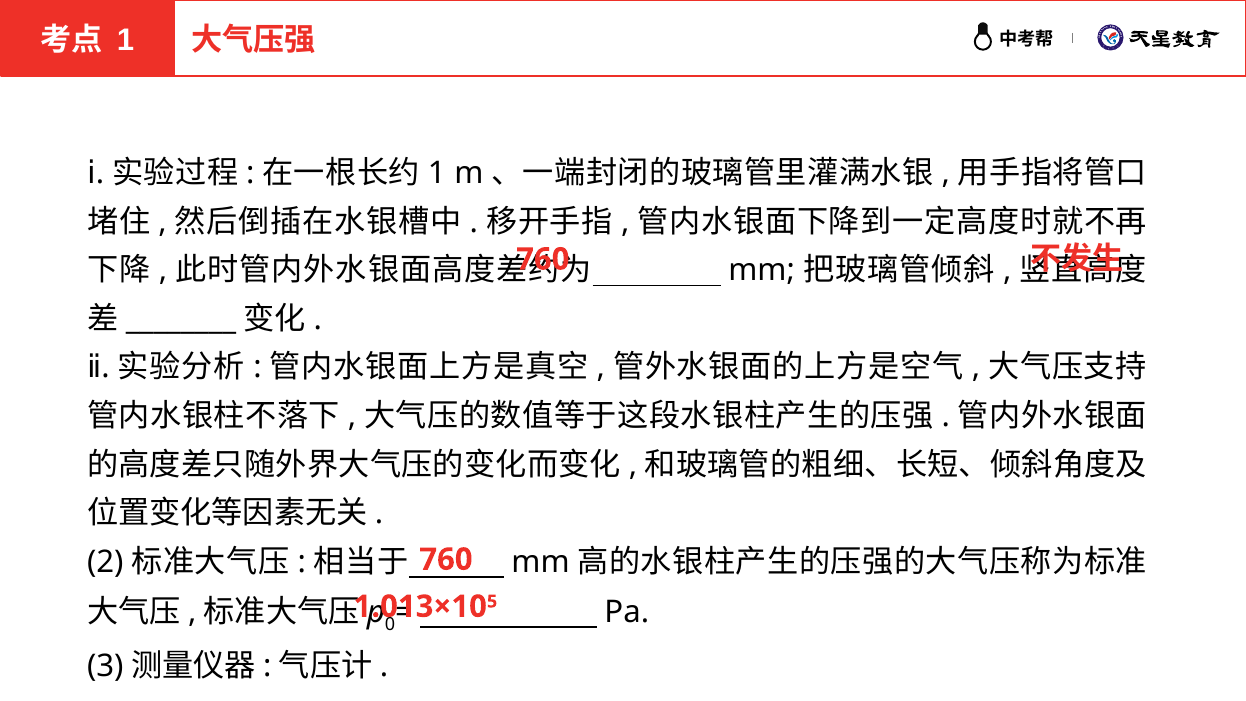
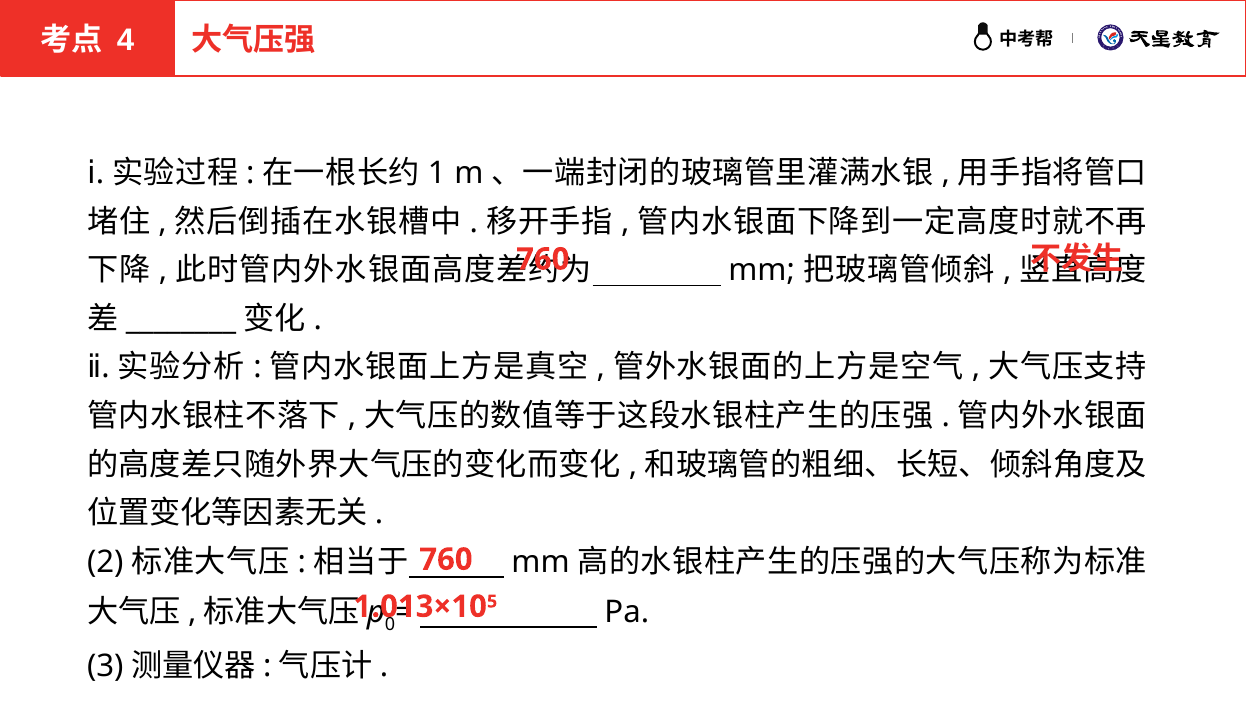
1 at (126, 40): 1 -> 4
